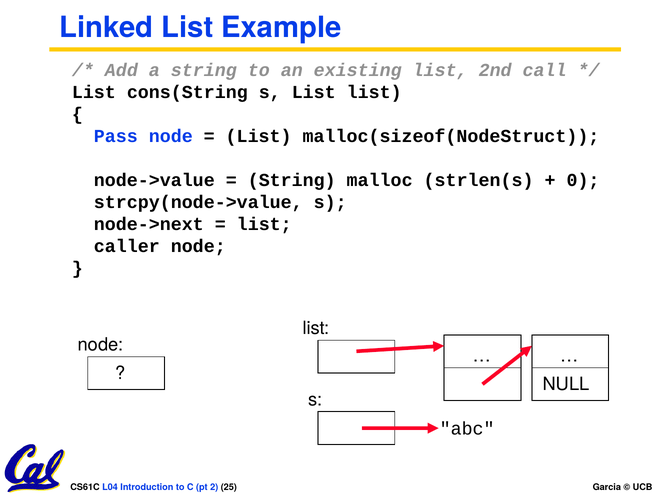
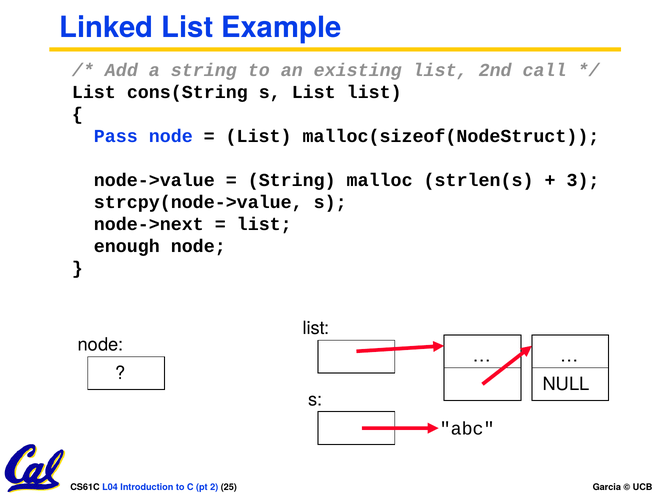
0: 0 -> 3
caller: caller -> enough
